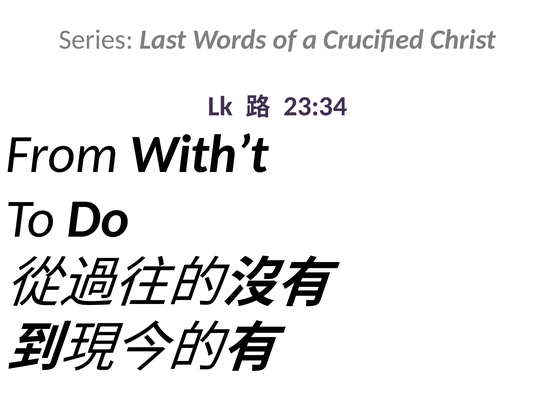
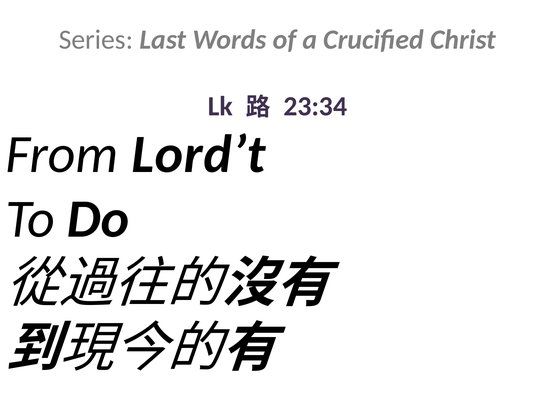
With’t: With’t -> Lord’t
